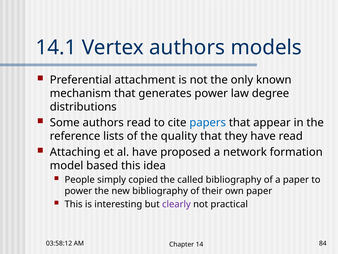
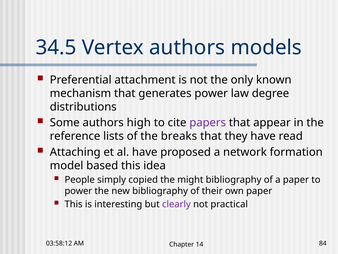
14.1: 14.1 -> 34.5
authors read: read -> high
papers colour: blue -> purple
quality: quality -> breaks
called: called -> might
